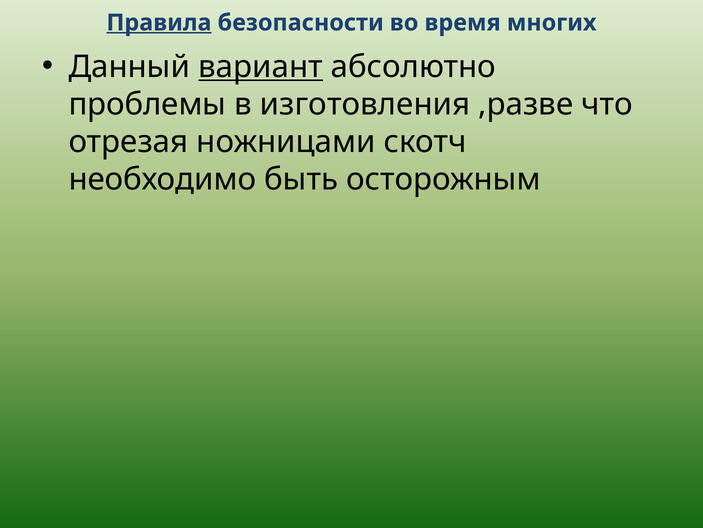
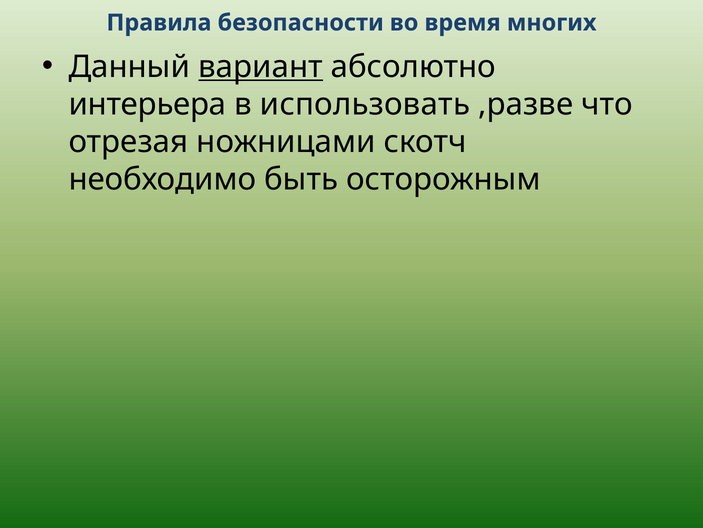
Правила underline: present -> none
проблемы: проблемы -> интерьера
изготовления: изготовления -> использовать
